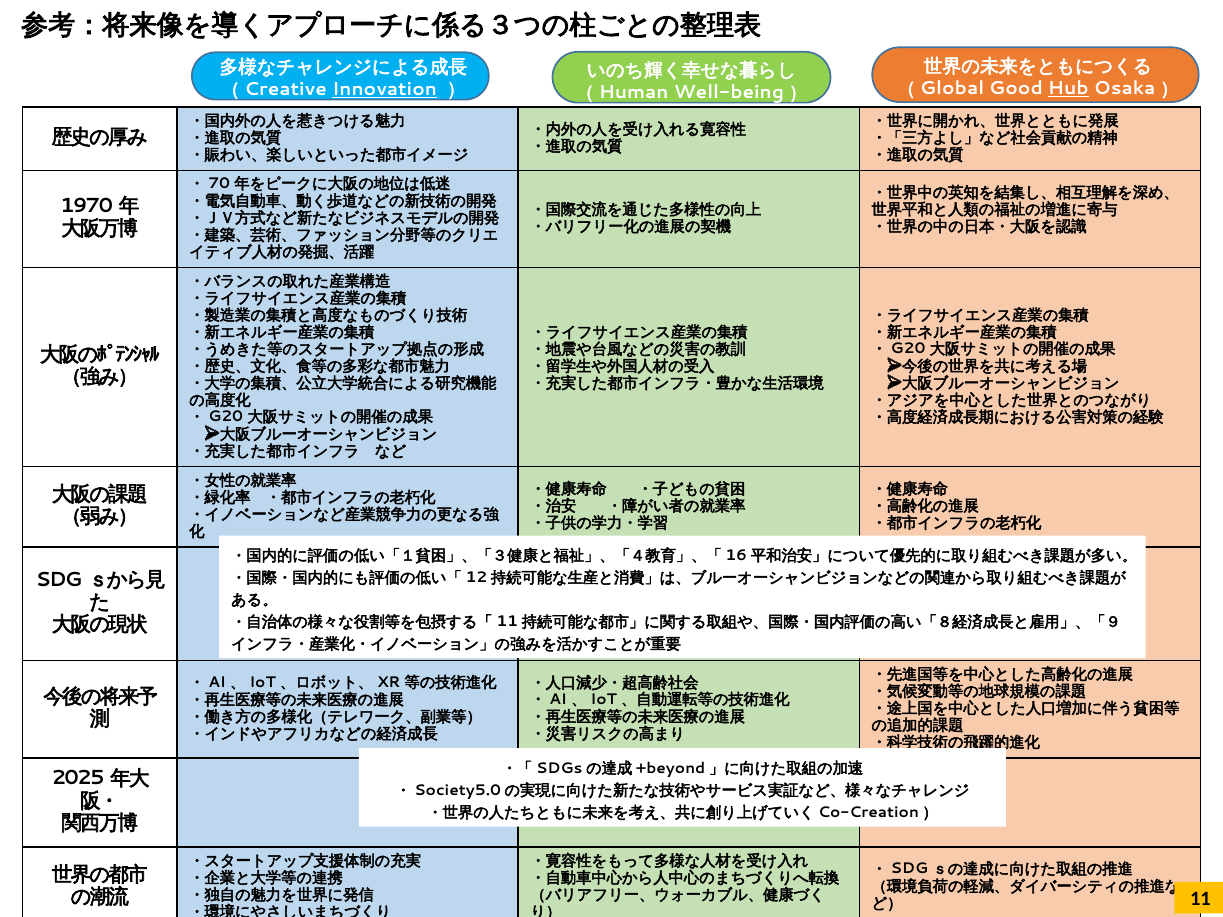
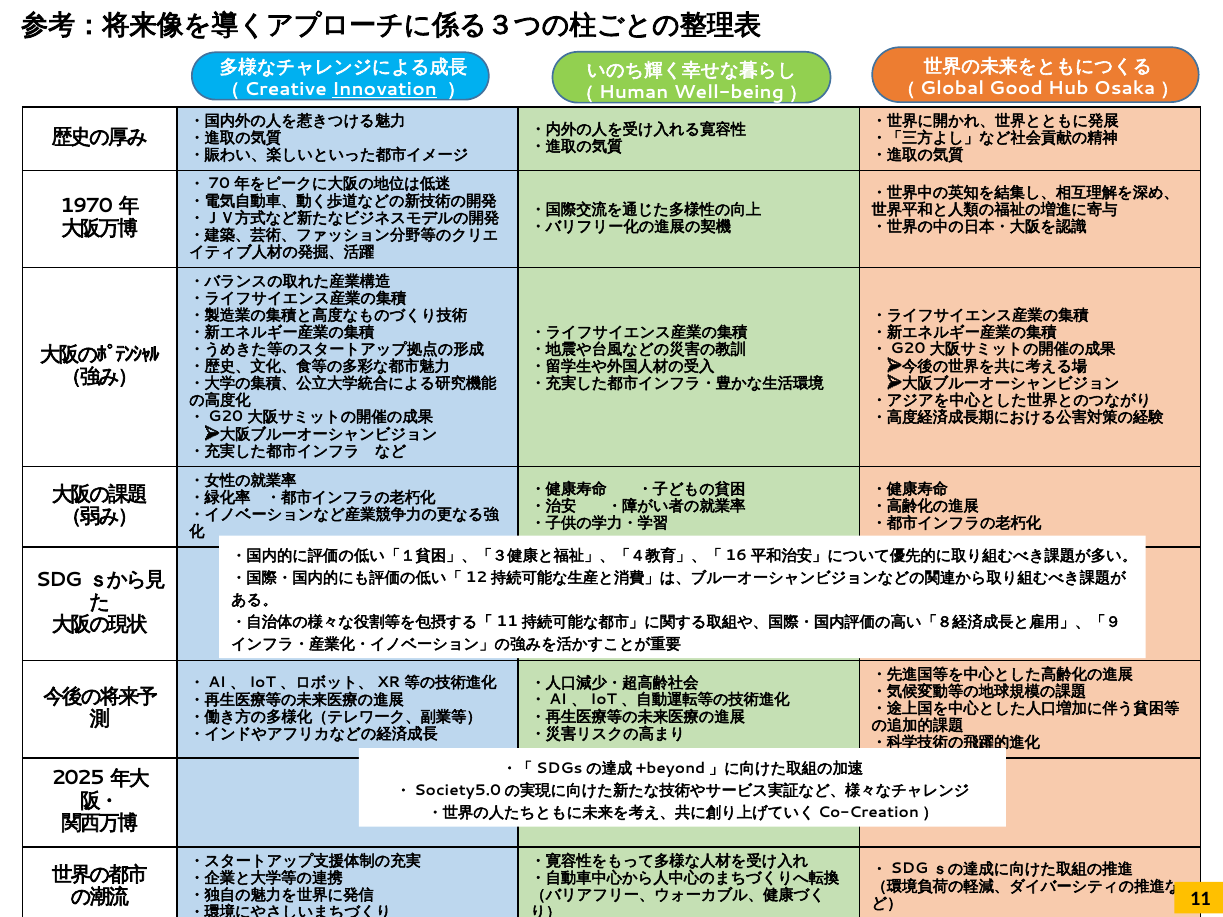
Hub underline: present -> none
